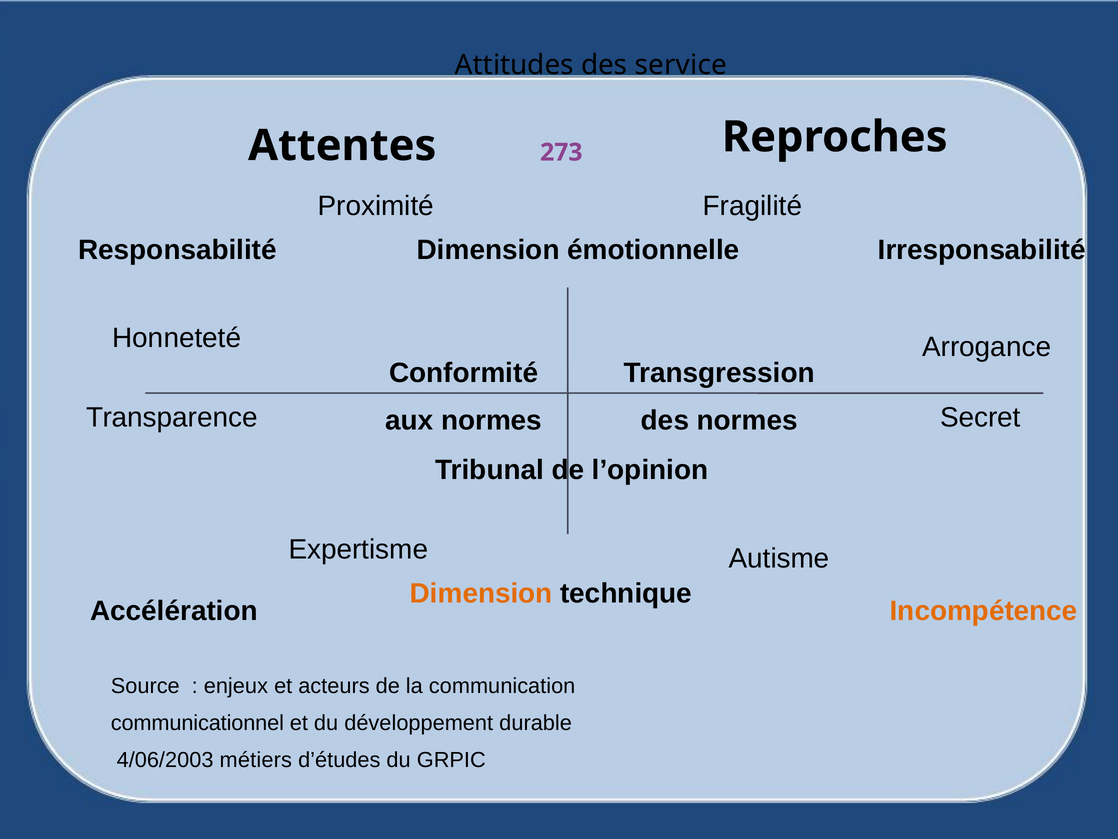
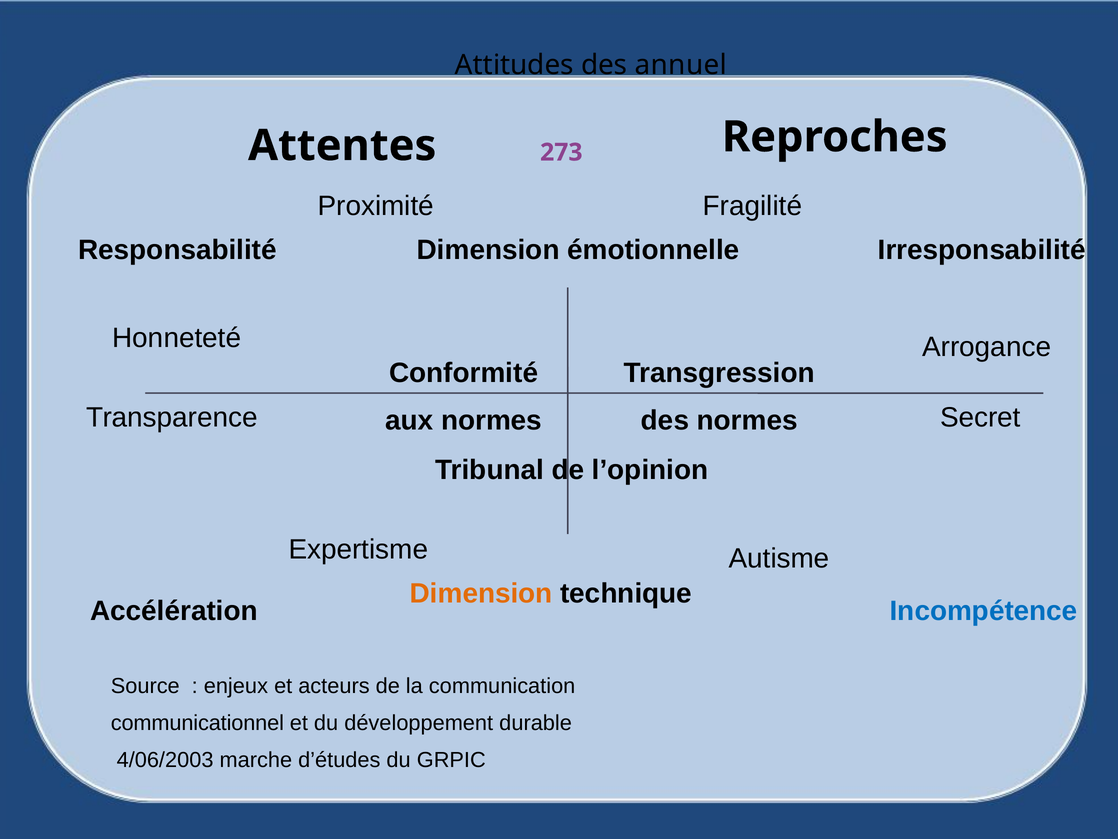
service: service -> annuel
Incompétence colour: orange -> blue
métiers: métiers -> marche
